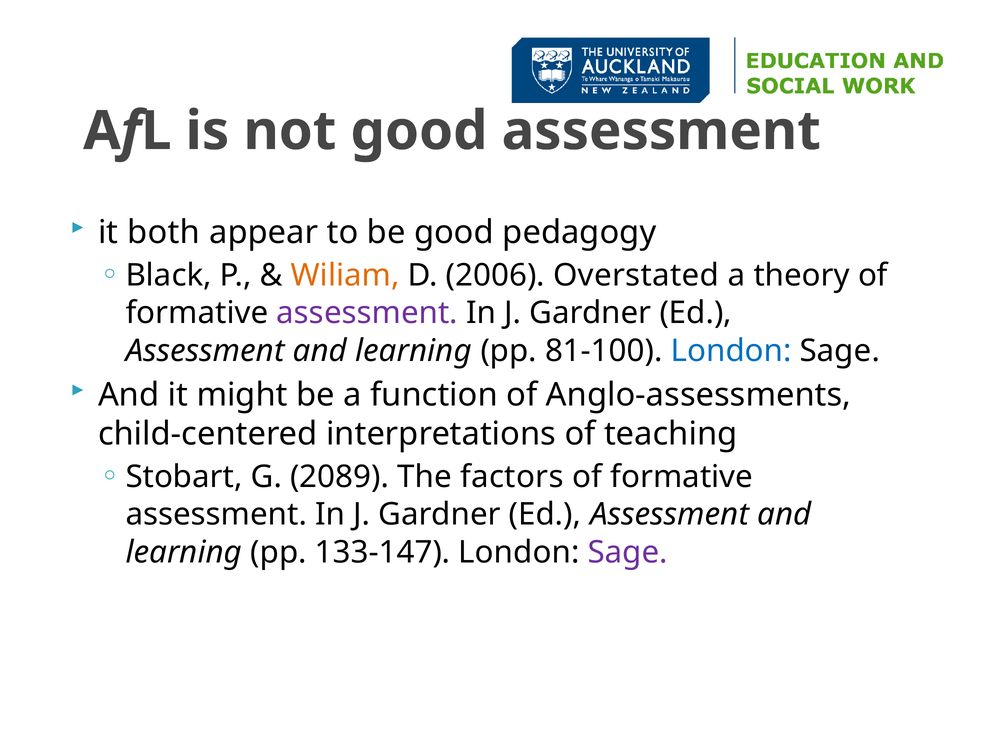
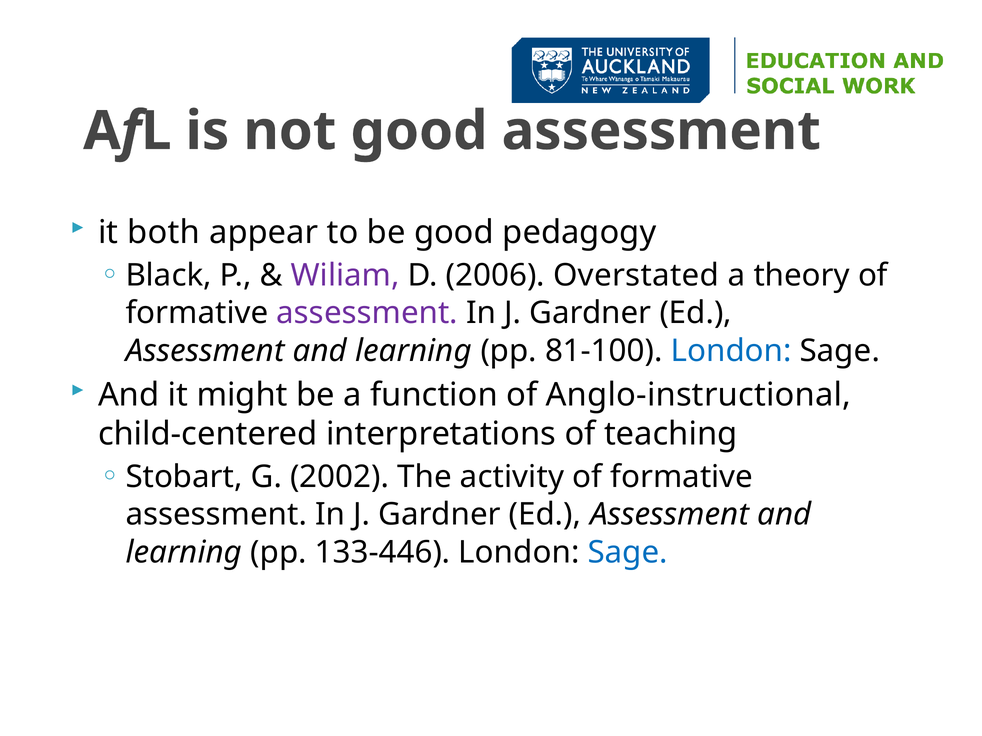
Wiliam colour: orange -> purple
Anglo-assessments: Anglo-assessments -> Anglo-instructional
2089: 2089 -> 2002
factors: factors -> activity
133-147: 133-147 -> 133-446
Sage at (628, 553) colour: purple -> blue
